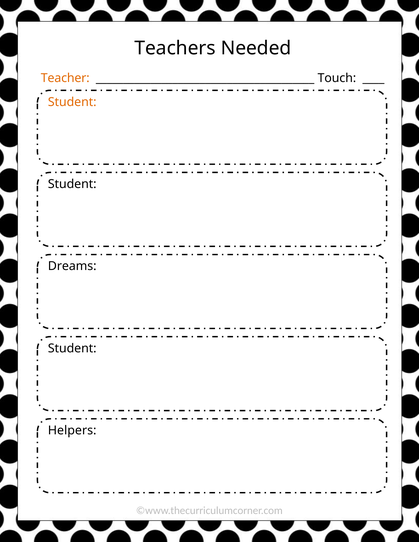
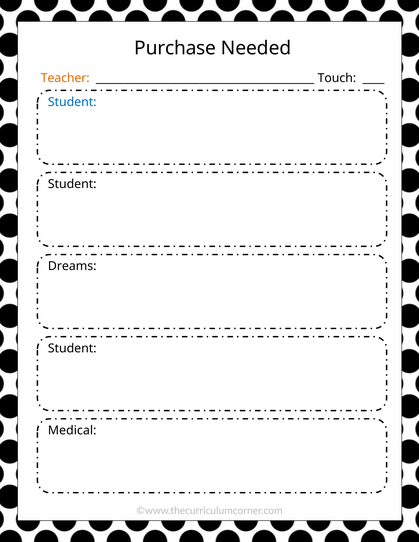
Teachers: Teachers -> Purchase
Student at (72, 102) colour: orange -> blue
Helpers: Helpers -> Medical
